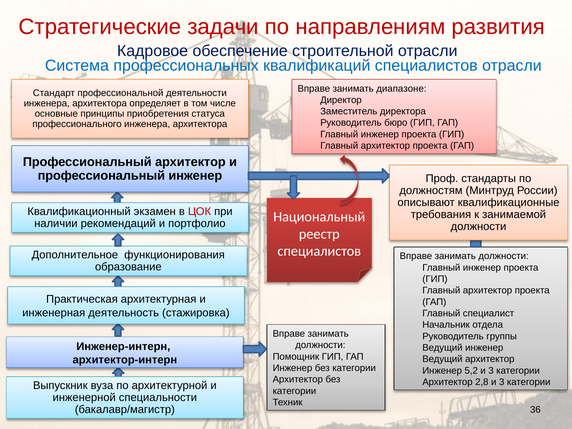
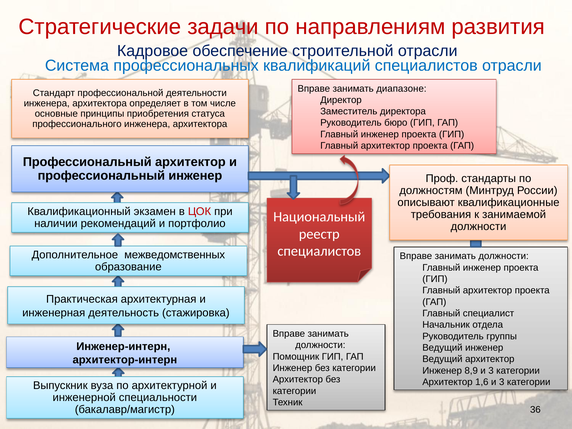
функционирования: функционирования -> межведомственных
5,2: 5,2 -> 8,9
2,8: 2,8 -> 1,6
